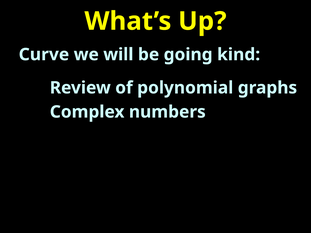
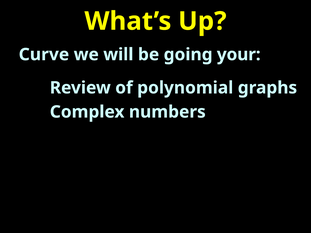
kind: kind -> your
